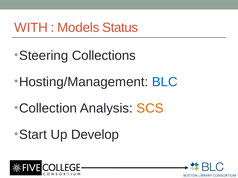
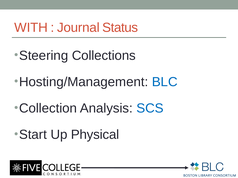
Models: Models -> Journal
SCS colour: orange -> blue
Develop: Develop -> Physical
